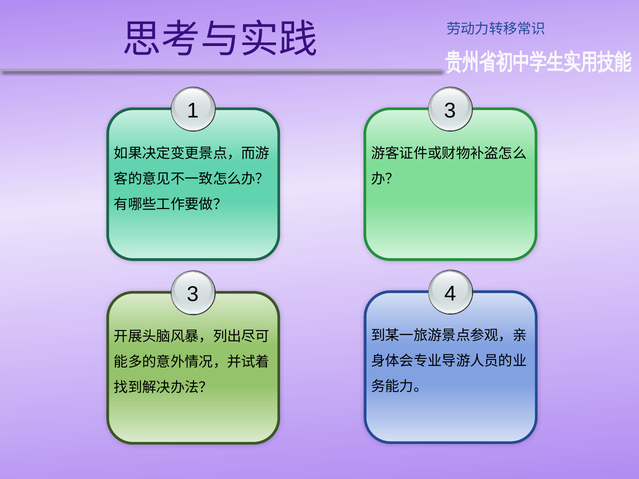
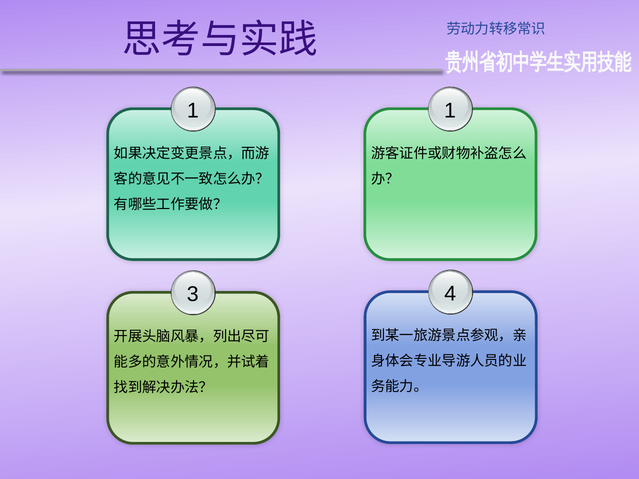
1 3: 3 -> 1
